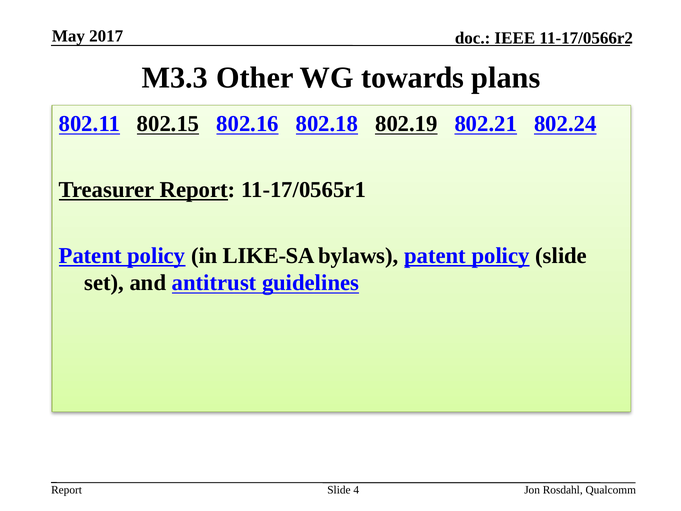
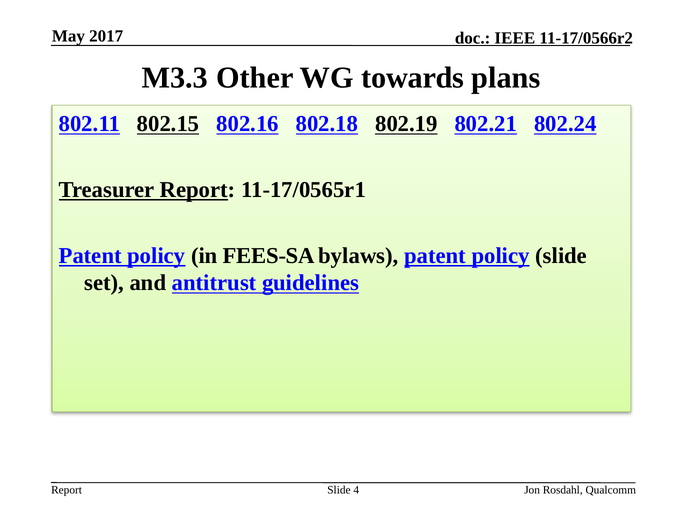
LIKE-SA: LIKE-SA -> FEES-SA
